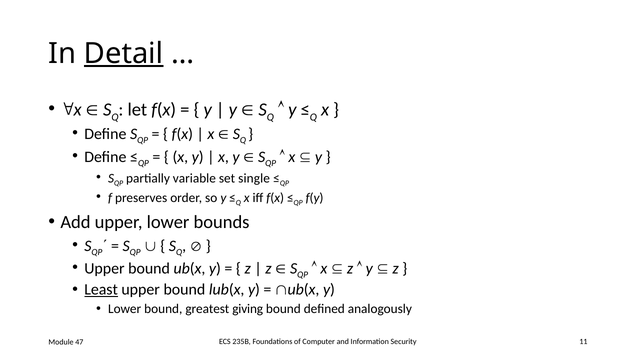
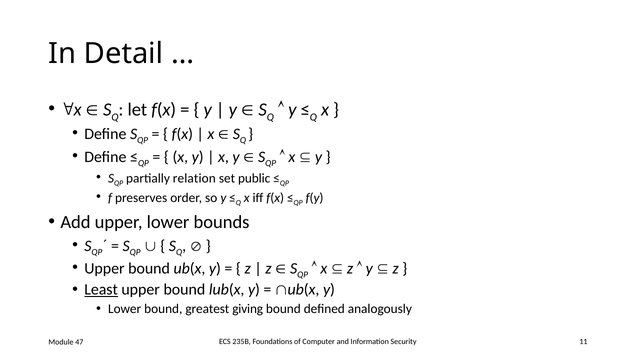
Detail underline: present -> none
variable: variable -> relation
single: single -> public
